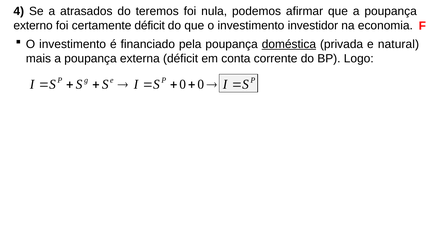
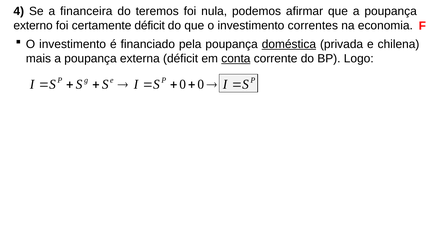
atrasados: atrasados -> financeira
investidor: investidor -> correntes
natural: natural -> chilena
conta underline: none -> present
